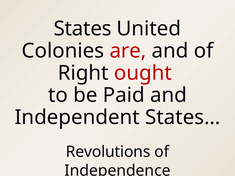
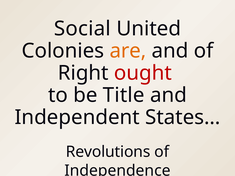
States: States -> Social
are colour: red -> orange
Paid: Paid -> Title
